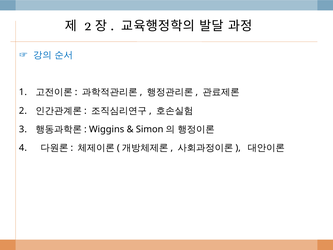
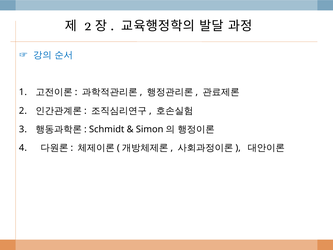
Wiggins: Wiggins -> Schmidt
